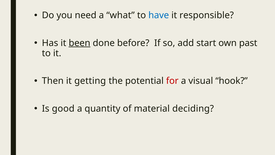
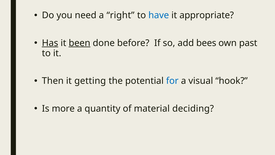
what: what -> right
responsible: responsible -> appropriate
Has underline: none -> present
start: start -> bees
for colour: red -> blue
good: good -> more
